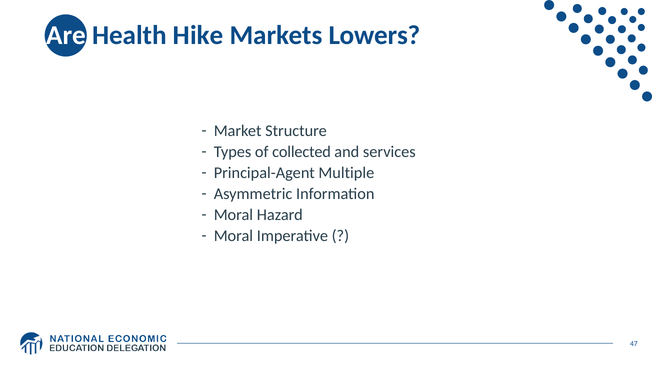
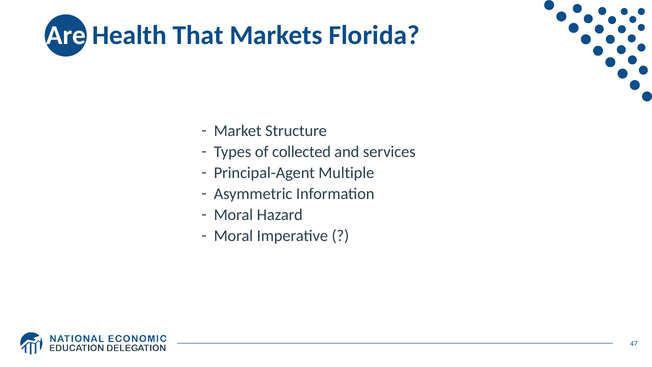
Hike: Hike -> That
Lowers: Lowers -> Florida
